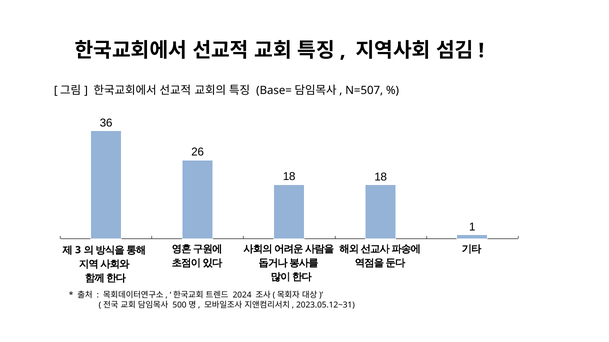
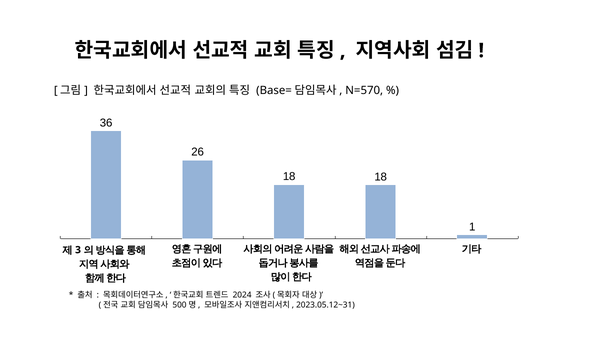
N=507: N=507 -> N=570
